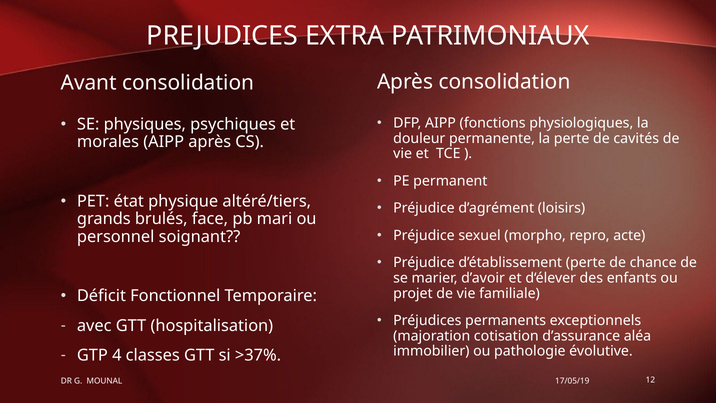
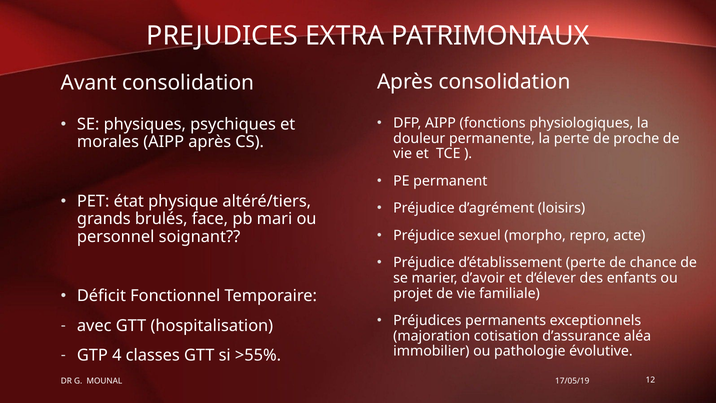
cavités: cavités -> proche
>37%: >37% -> >55%
